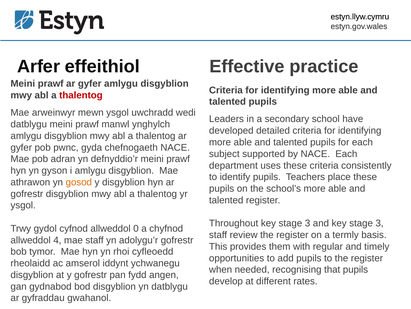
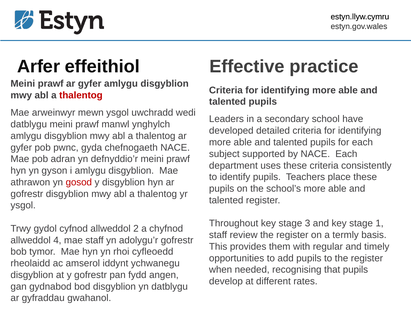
gosod colour: orange -> red
and key stage 3: 3 -> 1
0: 0 -> 2
